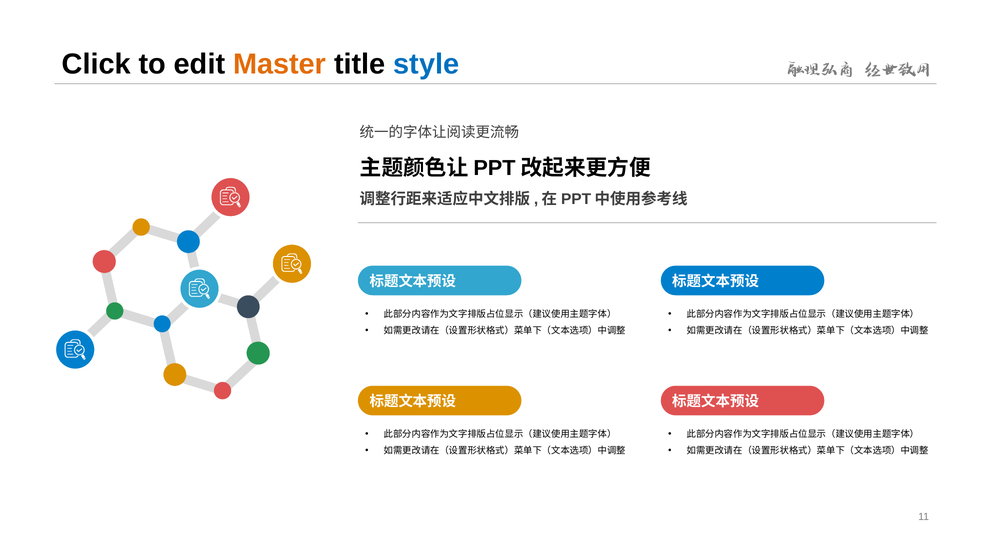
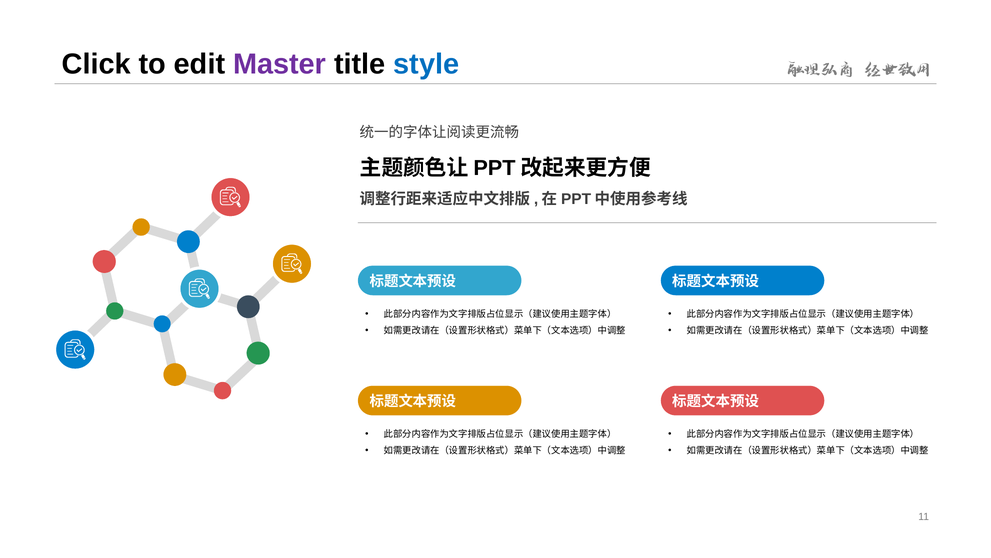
Master colour: orange -> purple
